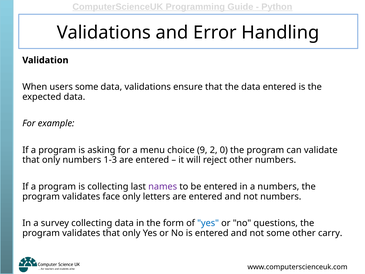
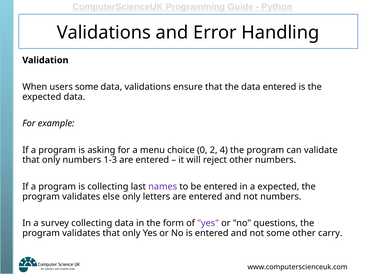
9: 9 -> 0
0: 0 -> 4
a numbers: numbers -> expected
face: face -> else
yes at (208, 223) colour: blue -> purple
